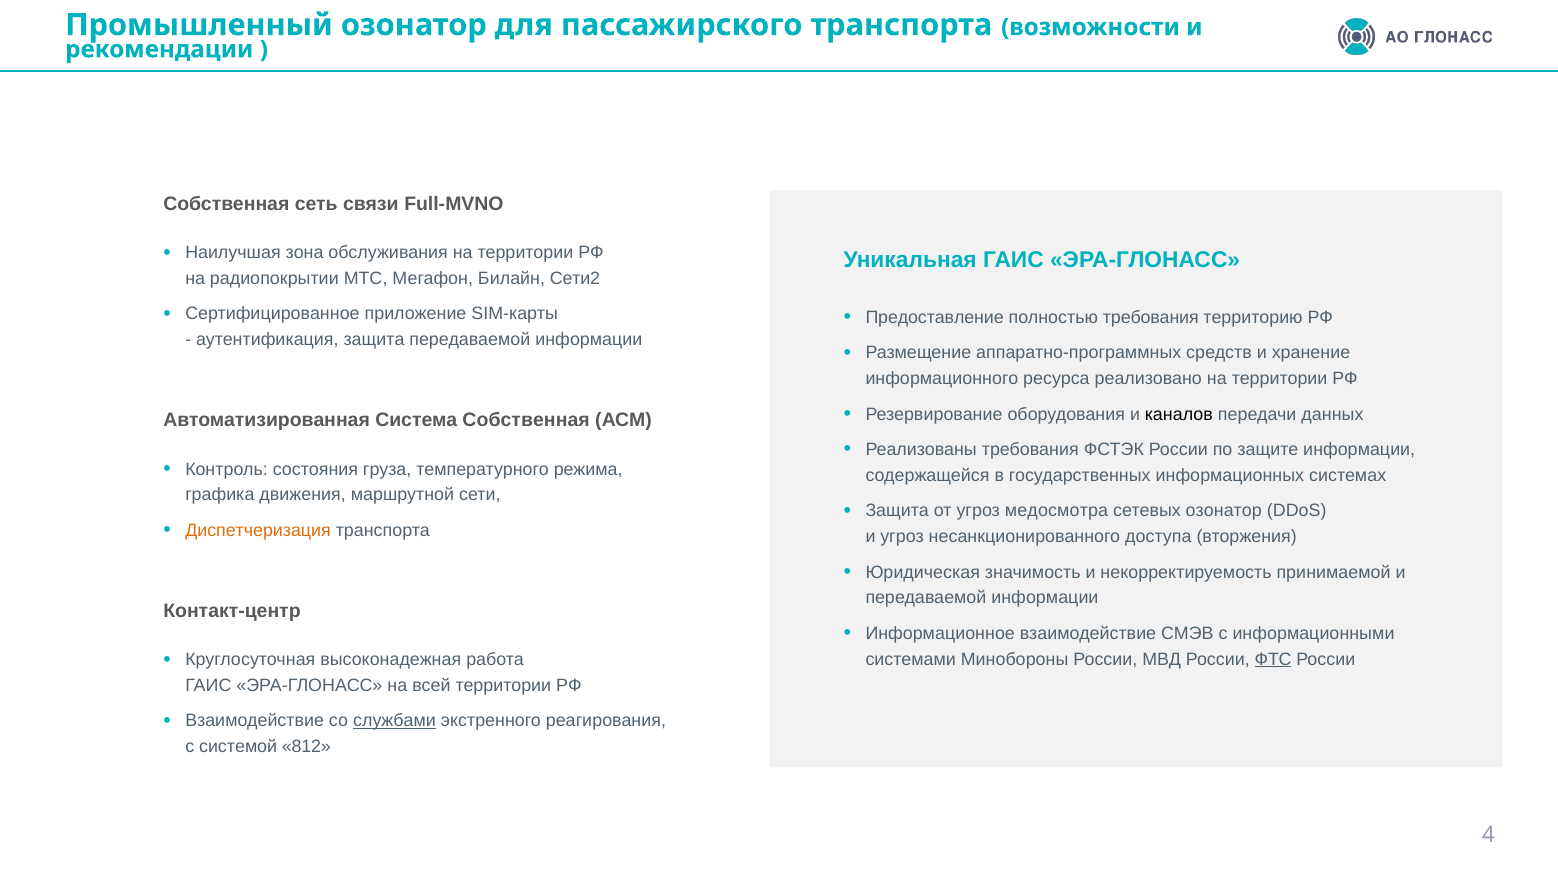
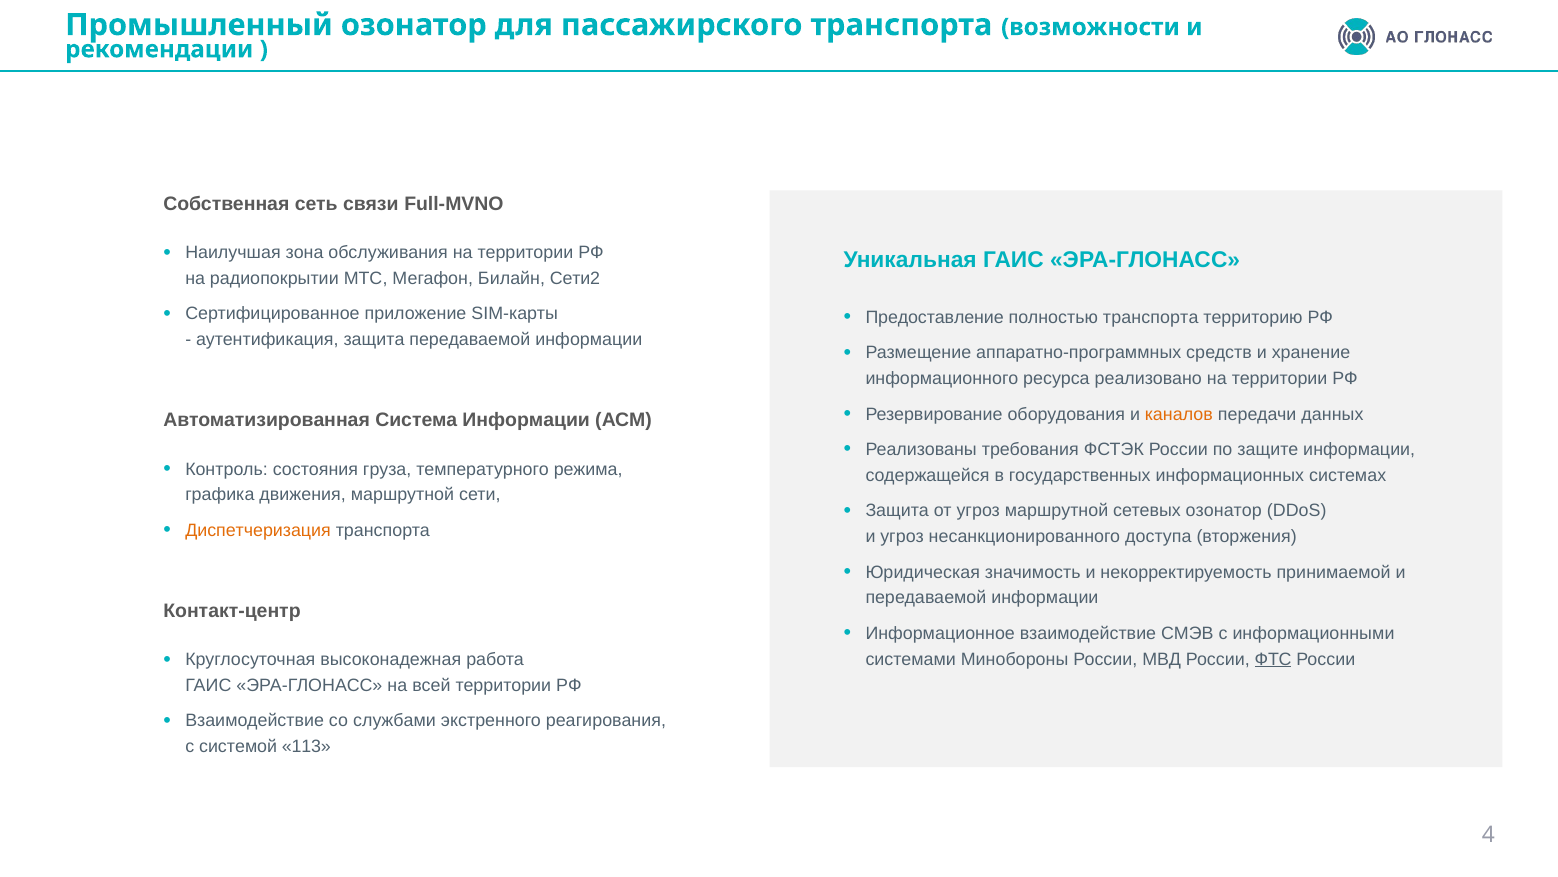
полностью требования: требования -> транспорта
каналов colour: black -> orange
Система Собственная: Собственная -> Информации
угроз медосмотра: медосмотра -> маршрутной
службами underline: present -> none
812: 812 -> 113
